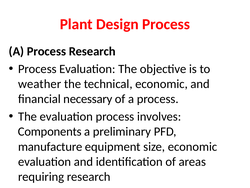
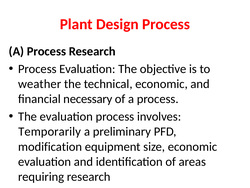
Components: Components -> Temporarily
manufacture: manufacture -> modification
